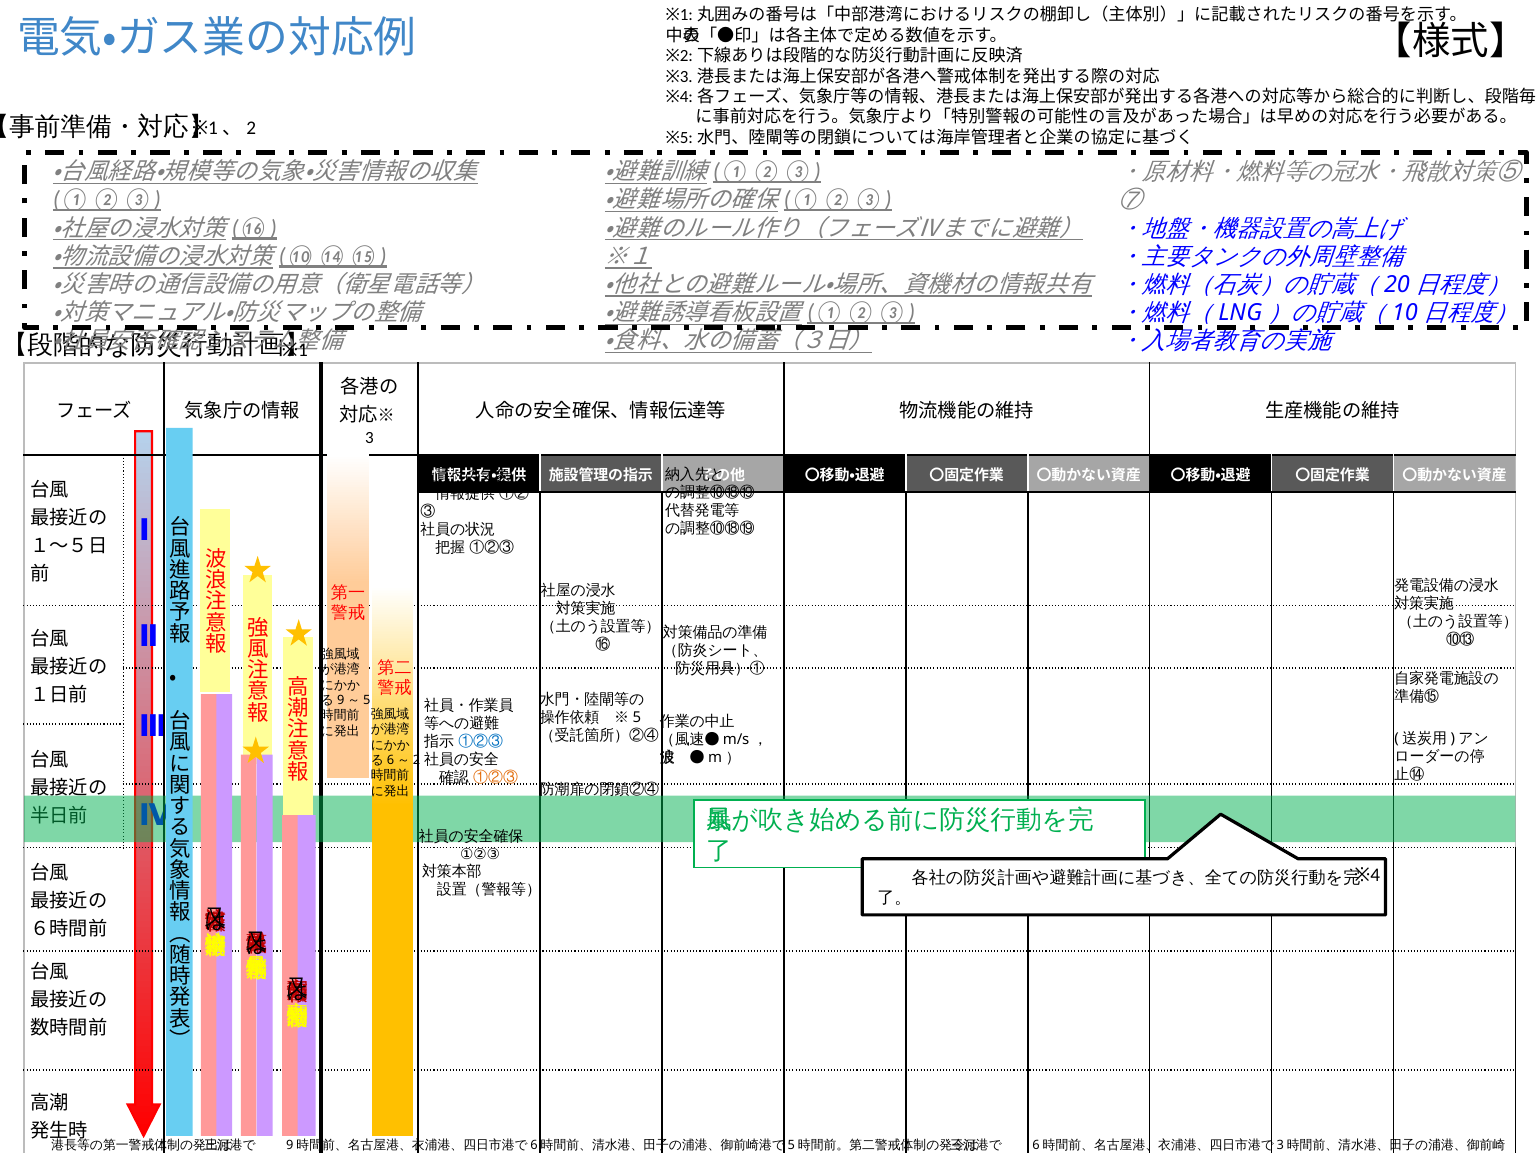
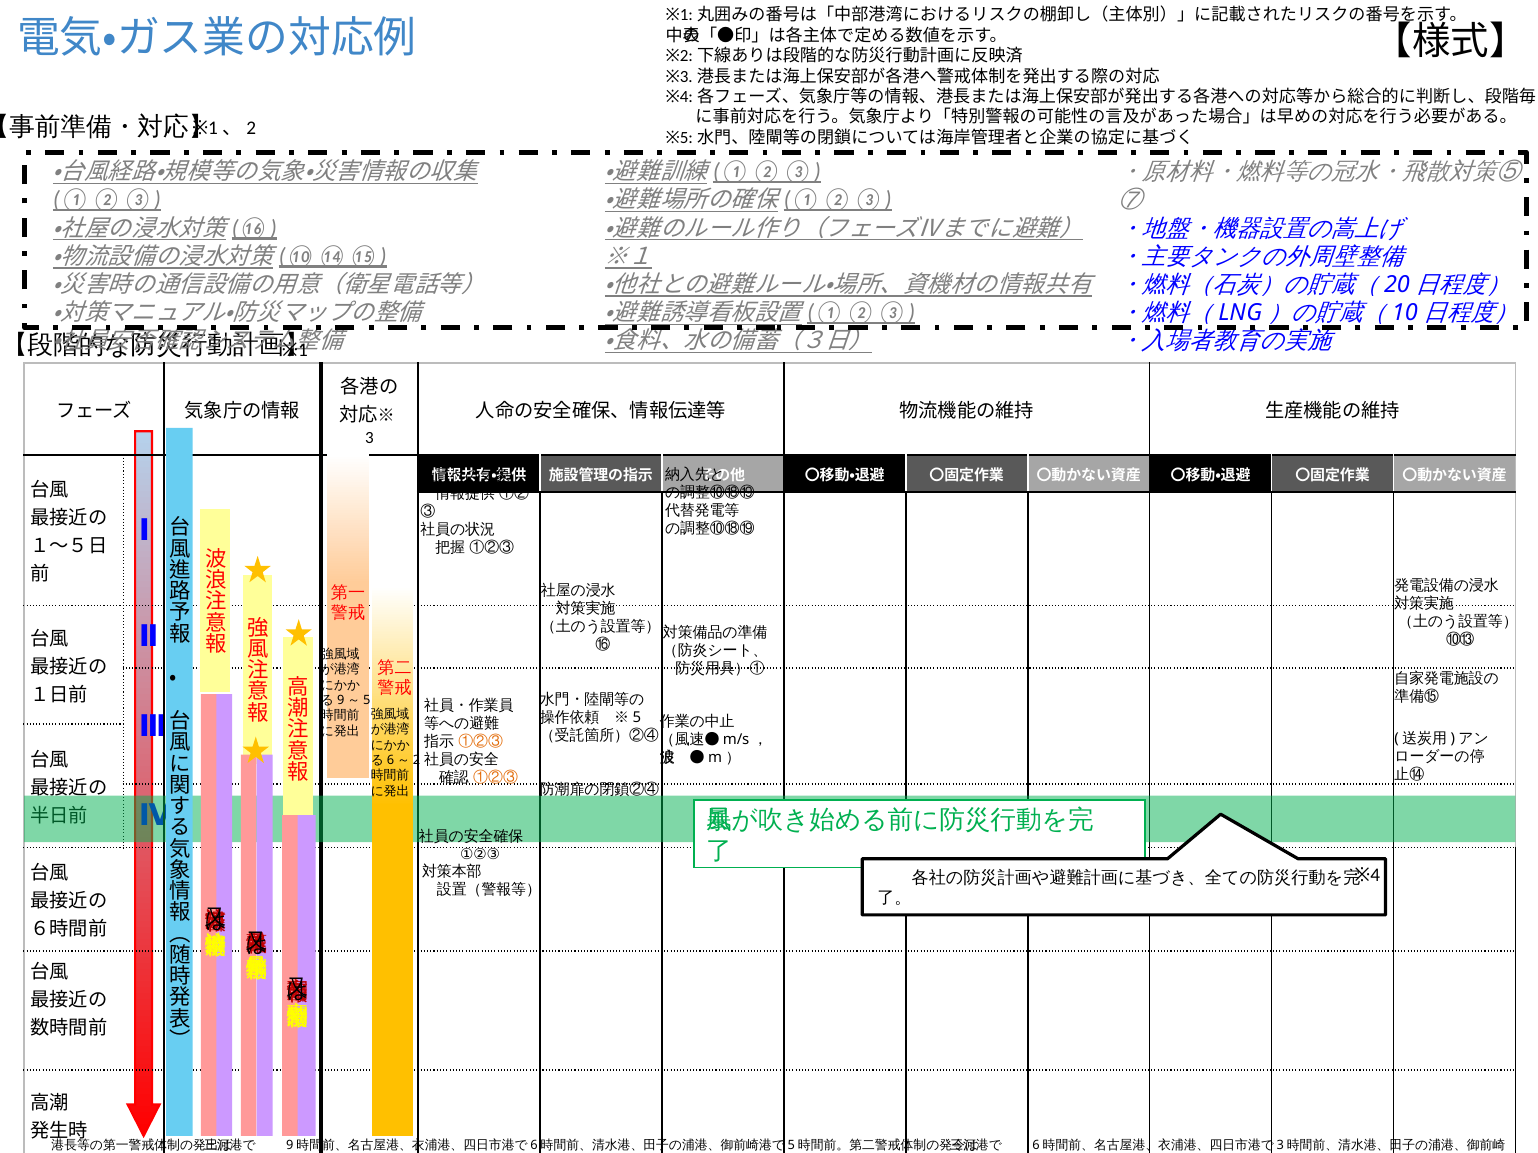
①②③ at (481, 742) colour: blue -> orange
